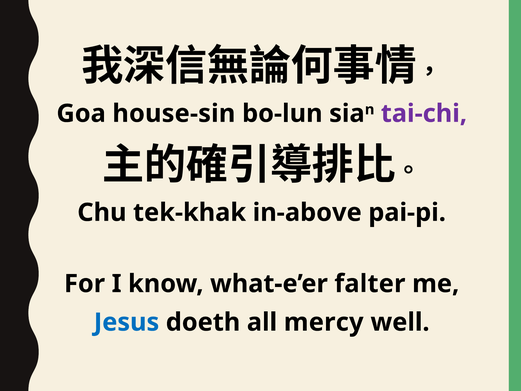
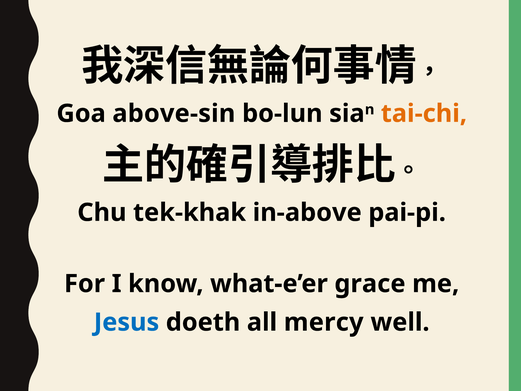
house-sin: house-sin -> above-sin
tai-chi colour: purple -> orange
falter: falter -> grace
